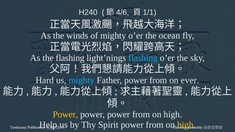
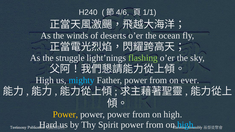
of mighty: mighty -> deserts
the flashing: flashing -> struggle
flashing at (143, 58) colour: light blue -> light green
Hard at (45, 80): Hard -> High
Help: Help -> Hard
high at (186, 125) colour: yellow -> light blue
